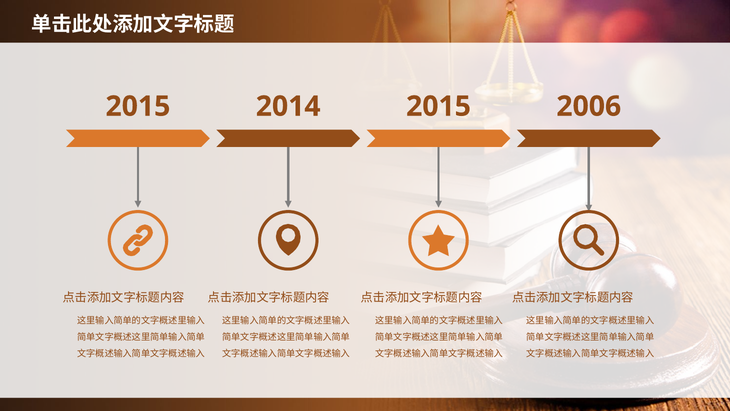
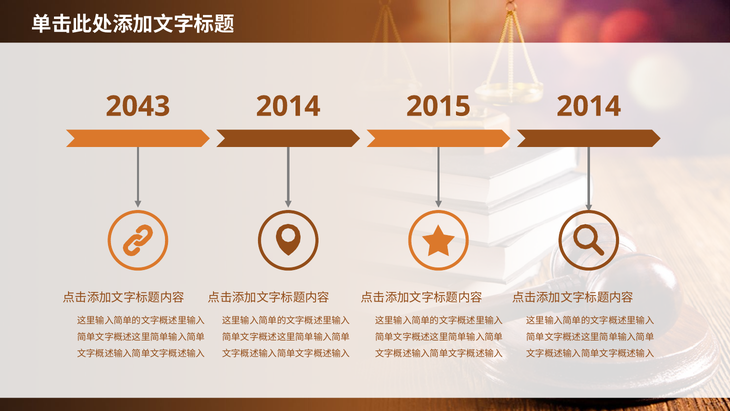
2015 at (138, 106): 2015 -> 2043
2015 2006: 2006 -> 2014
